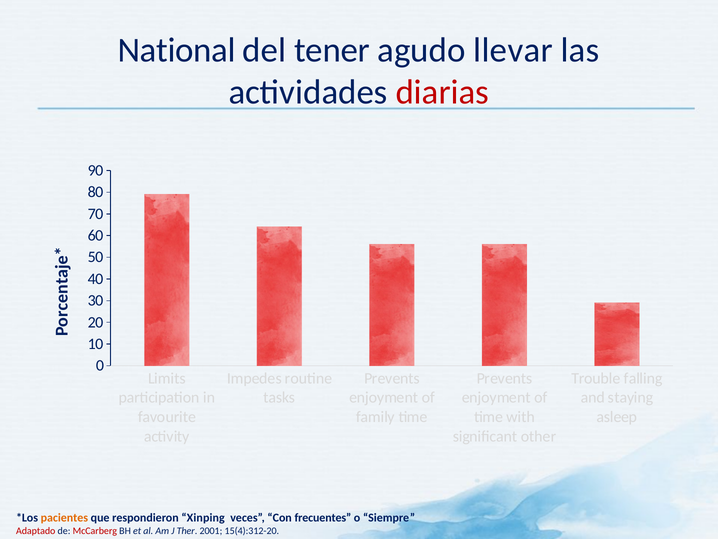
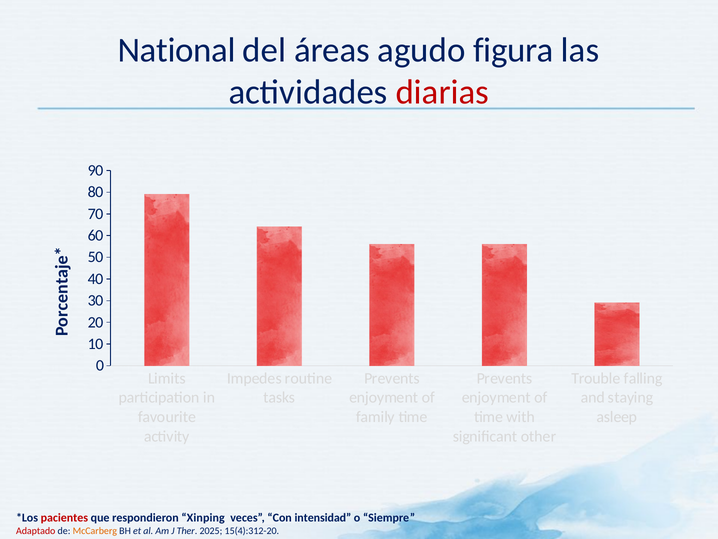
tener: tener -> áreas
llevar: llevar -> figura
pacientes colour: orange -> red
frecuentes: frecuentes -> intensidad
McCarberg colour: red -> orange
2001: 2001 -> 2025
